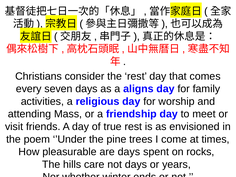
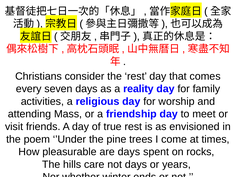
aligns: aligns -> reality
